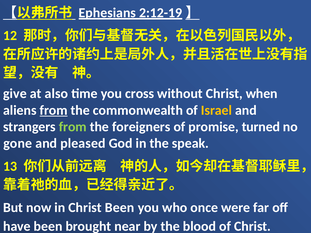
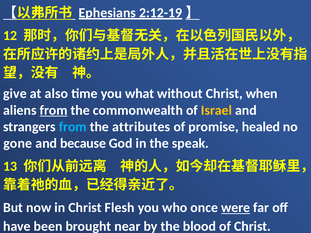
cross: cross -> what
from at (73, 127) colour: light green -> light blue
foreigners: foreigners -> attributes
turned: turned -> healed
pleased: pleased -> because
Christ Been: Been -> Flesh
were underline: none -> present
